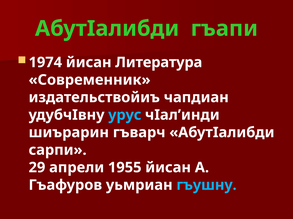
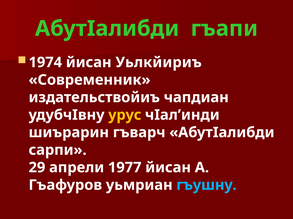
Литература: Литература -> Уьлкйириъ
урус colour: light blue -> yellow
1955: 1955 -> 1977
